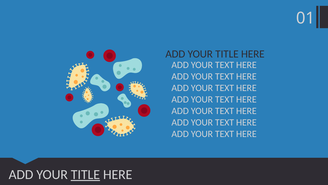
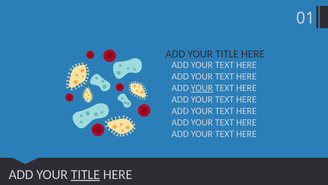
YOUR at (202, 88) underline: none -> present
